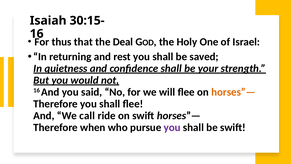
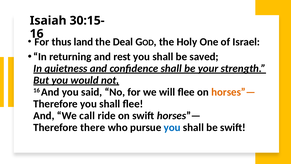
that: that -> land
when: when -> there
you at (172, 127) colour: purple -> blue
